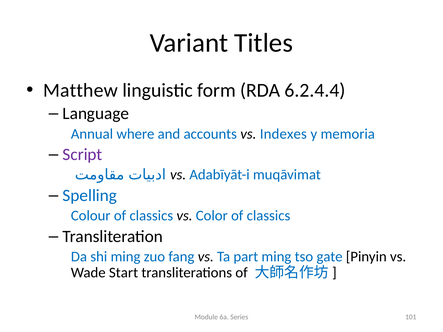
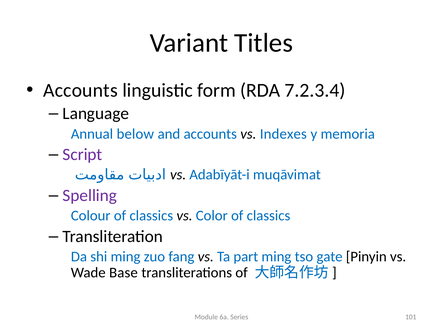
Matthew at (80, 90): Matthew -> Accounts
6.2.4.4: 6.2.4.4 -> 7.2.3.4
where: where -> below
Spelling colour: blue -> purple
Start: Start -> Base
